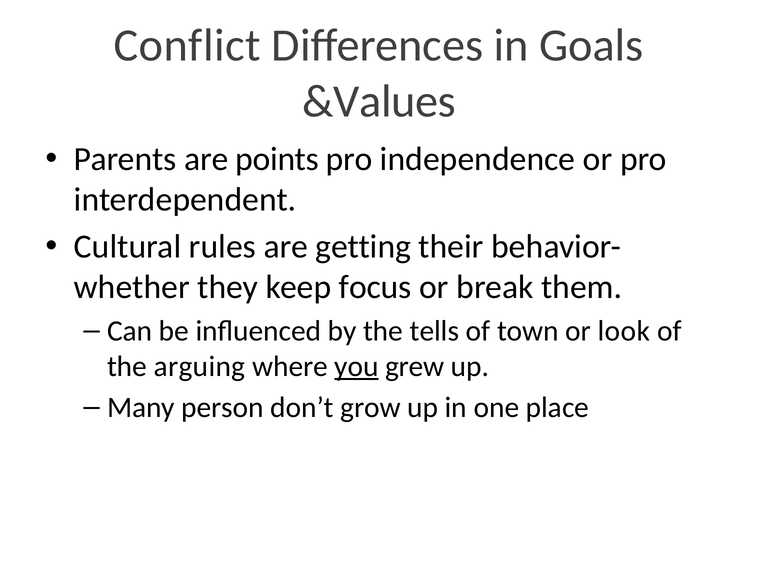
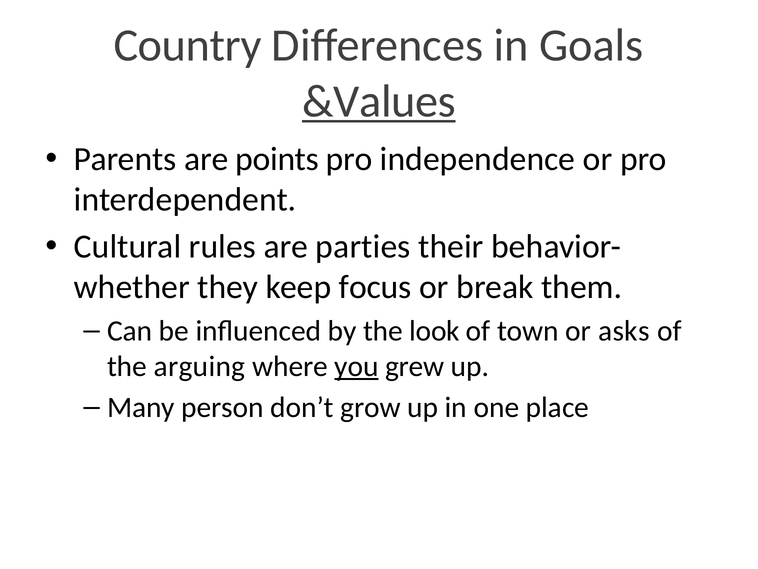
Conflict: Conflict -> Country
&Values underline: none -> present
getting: getting -> parties
tells: tells -> look
look: look -> asks
